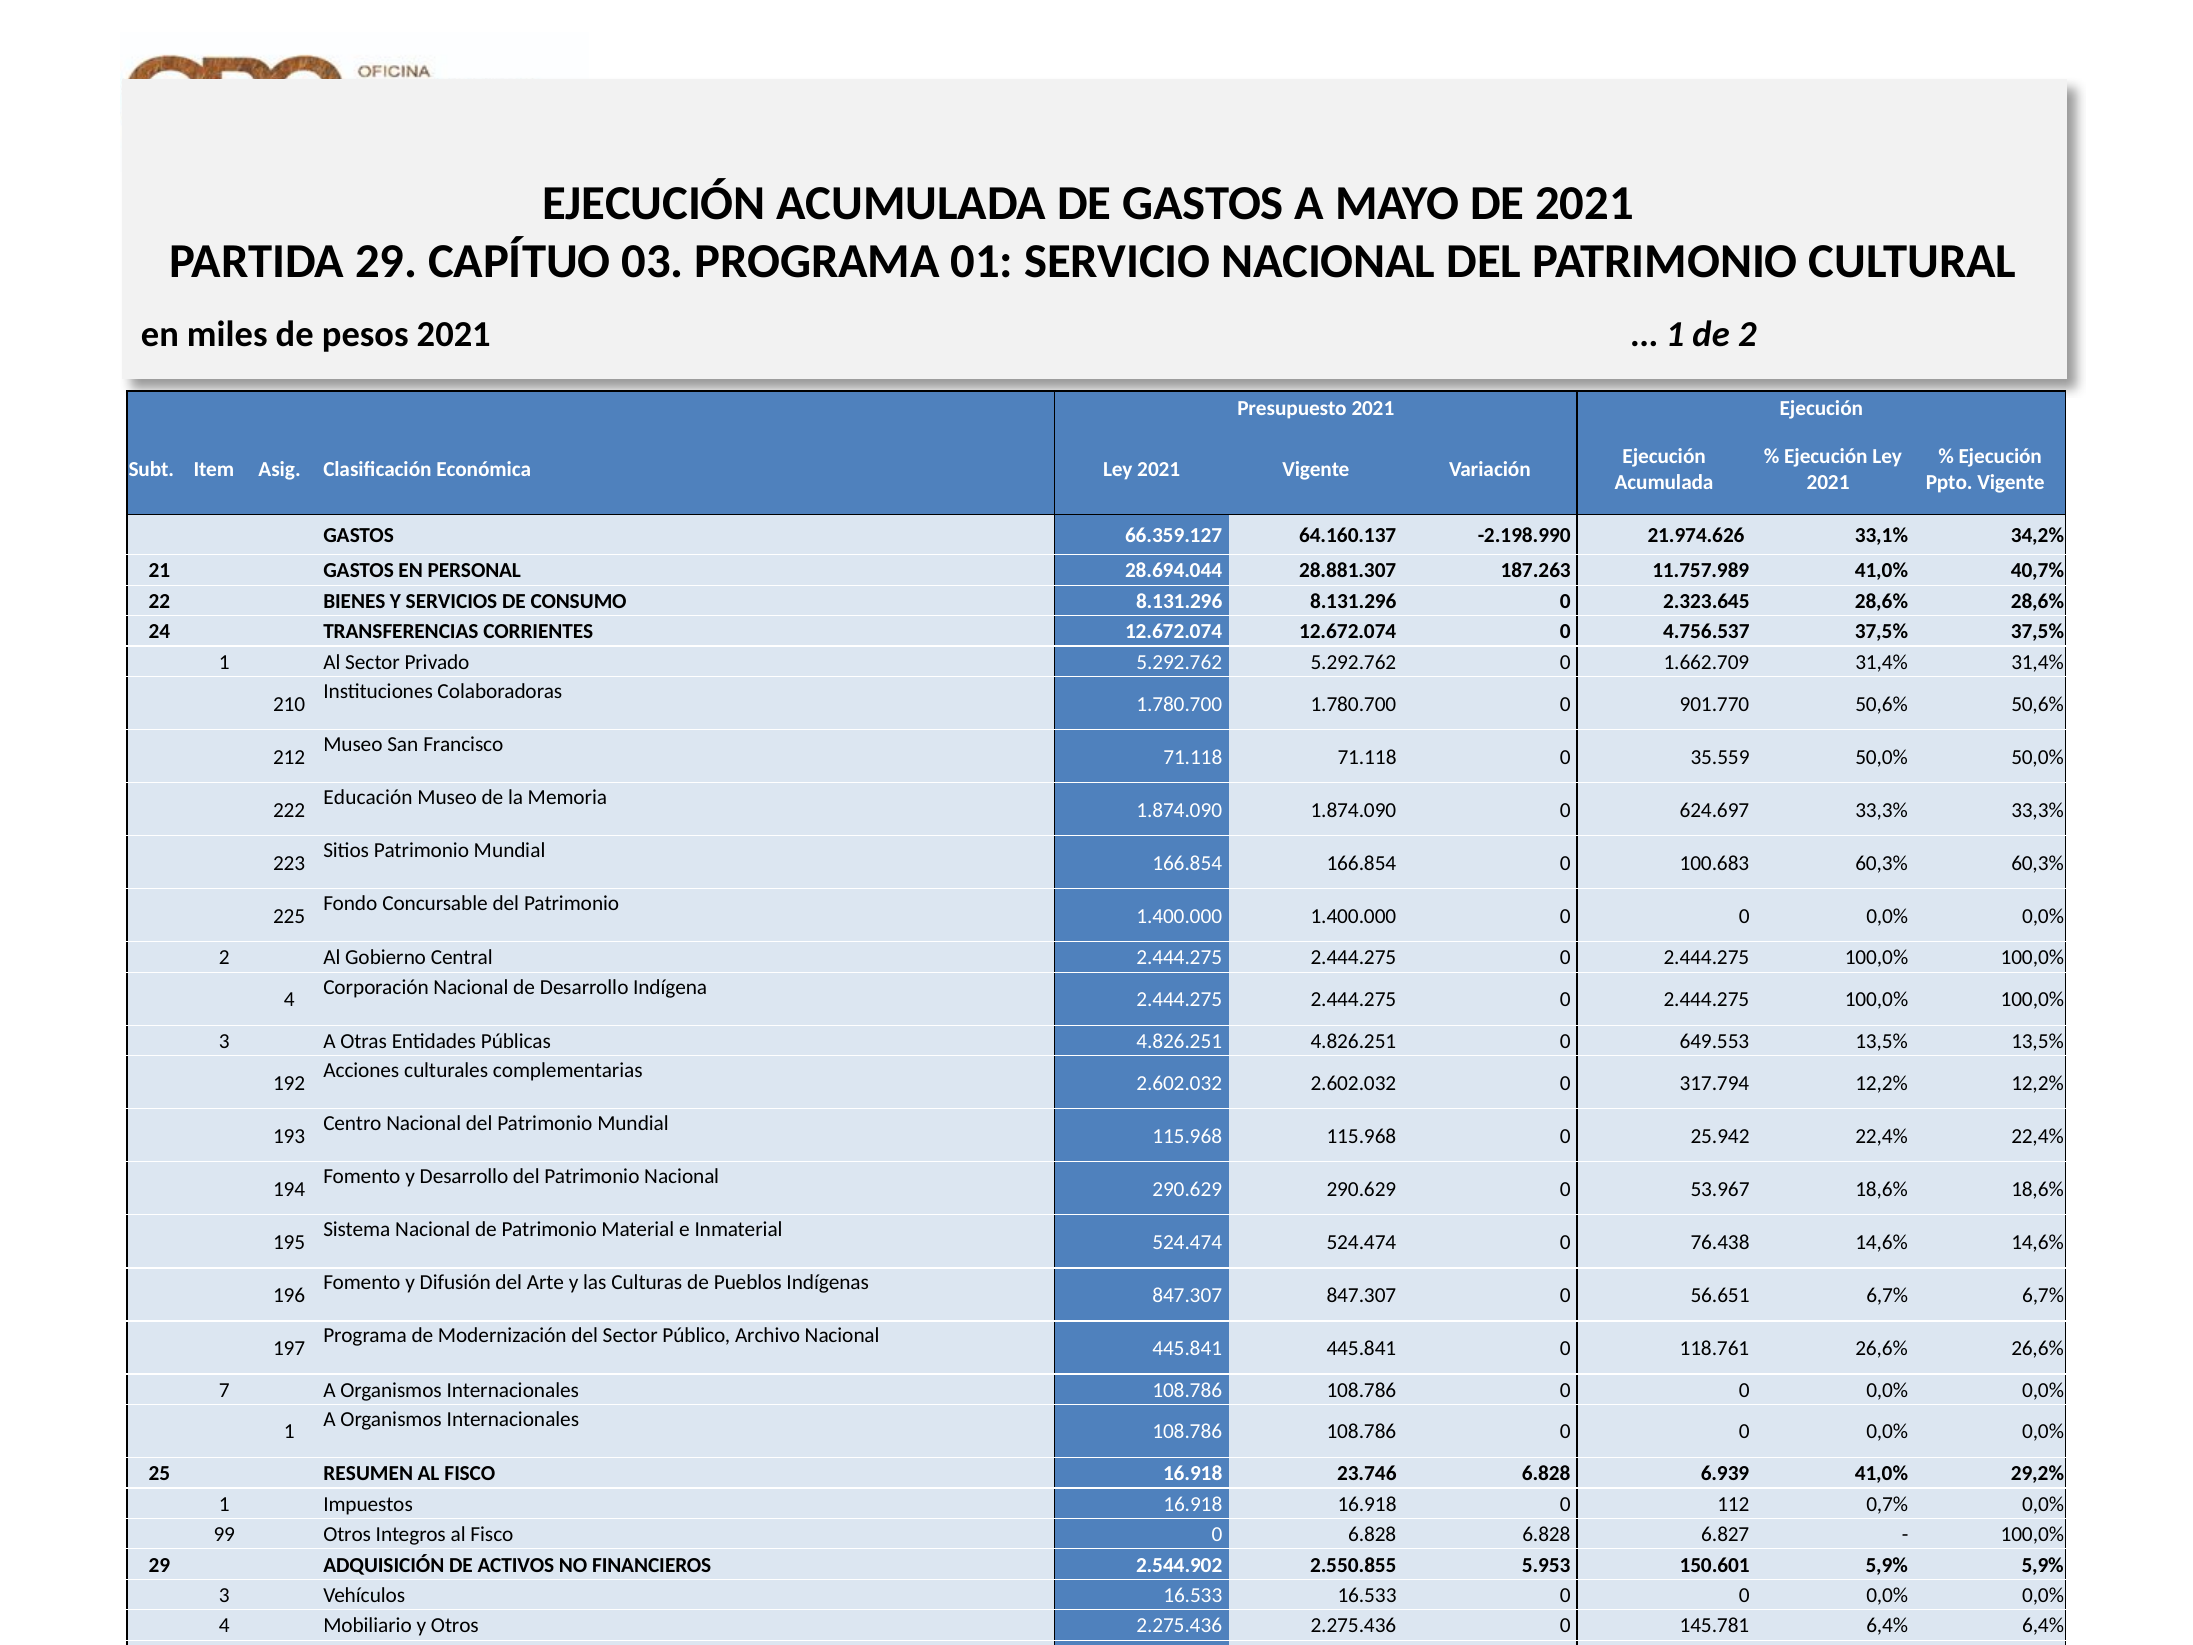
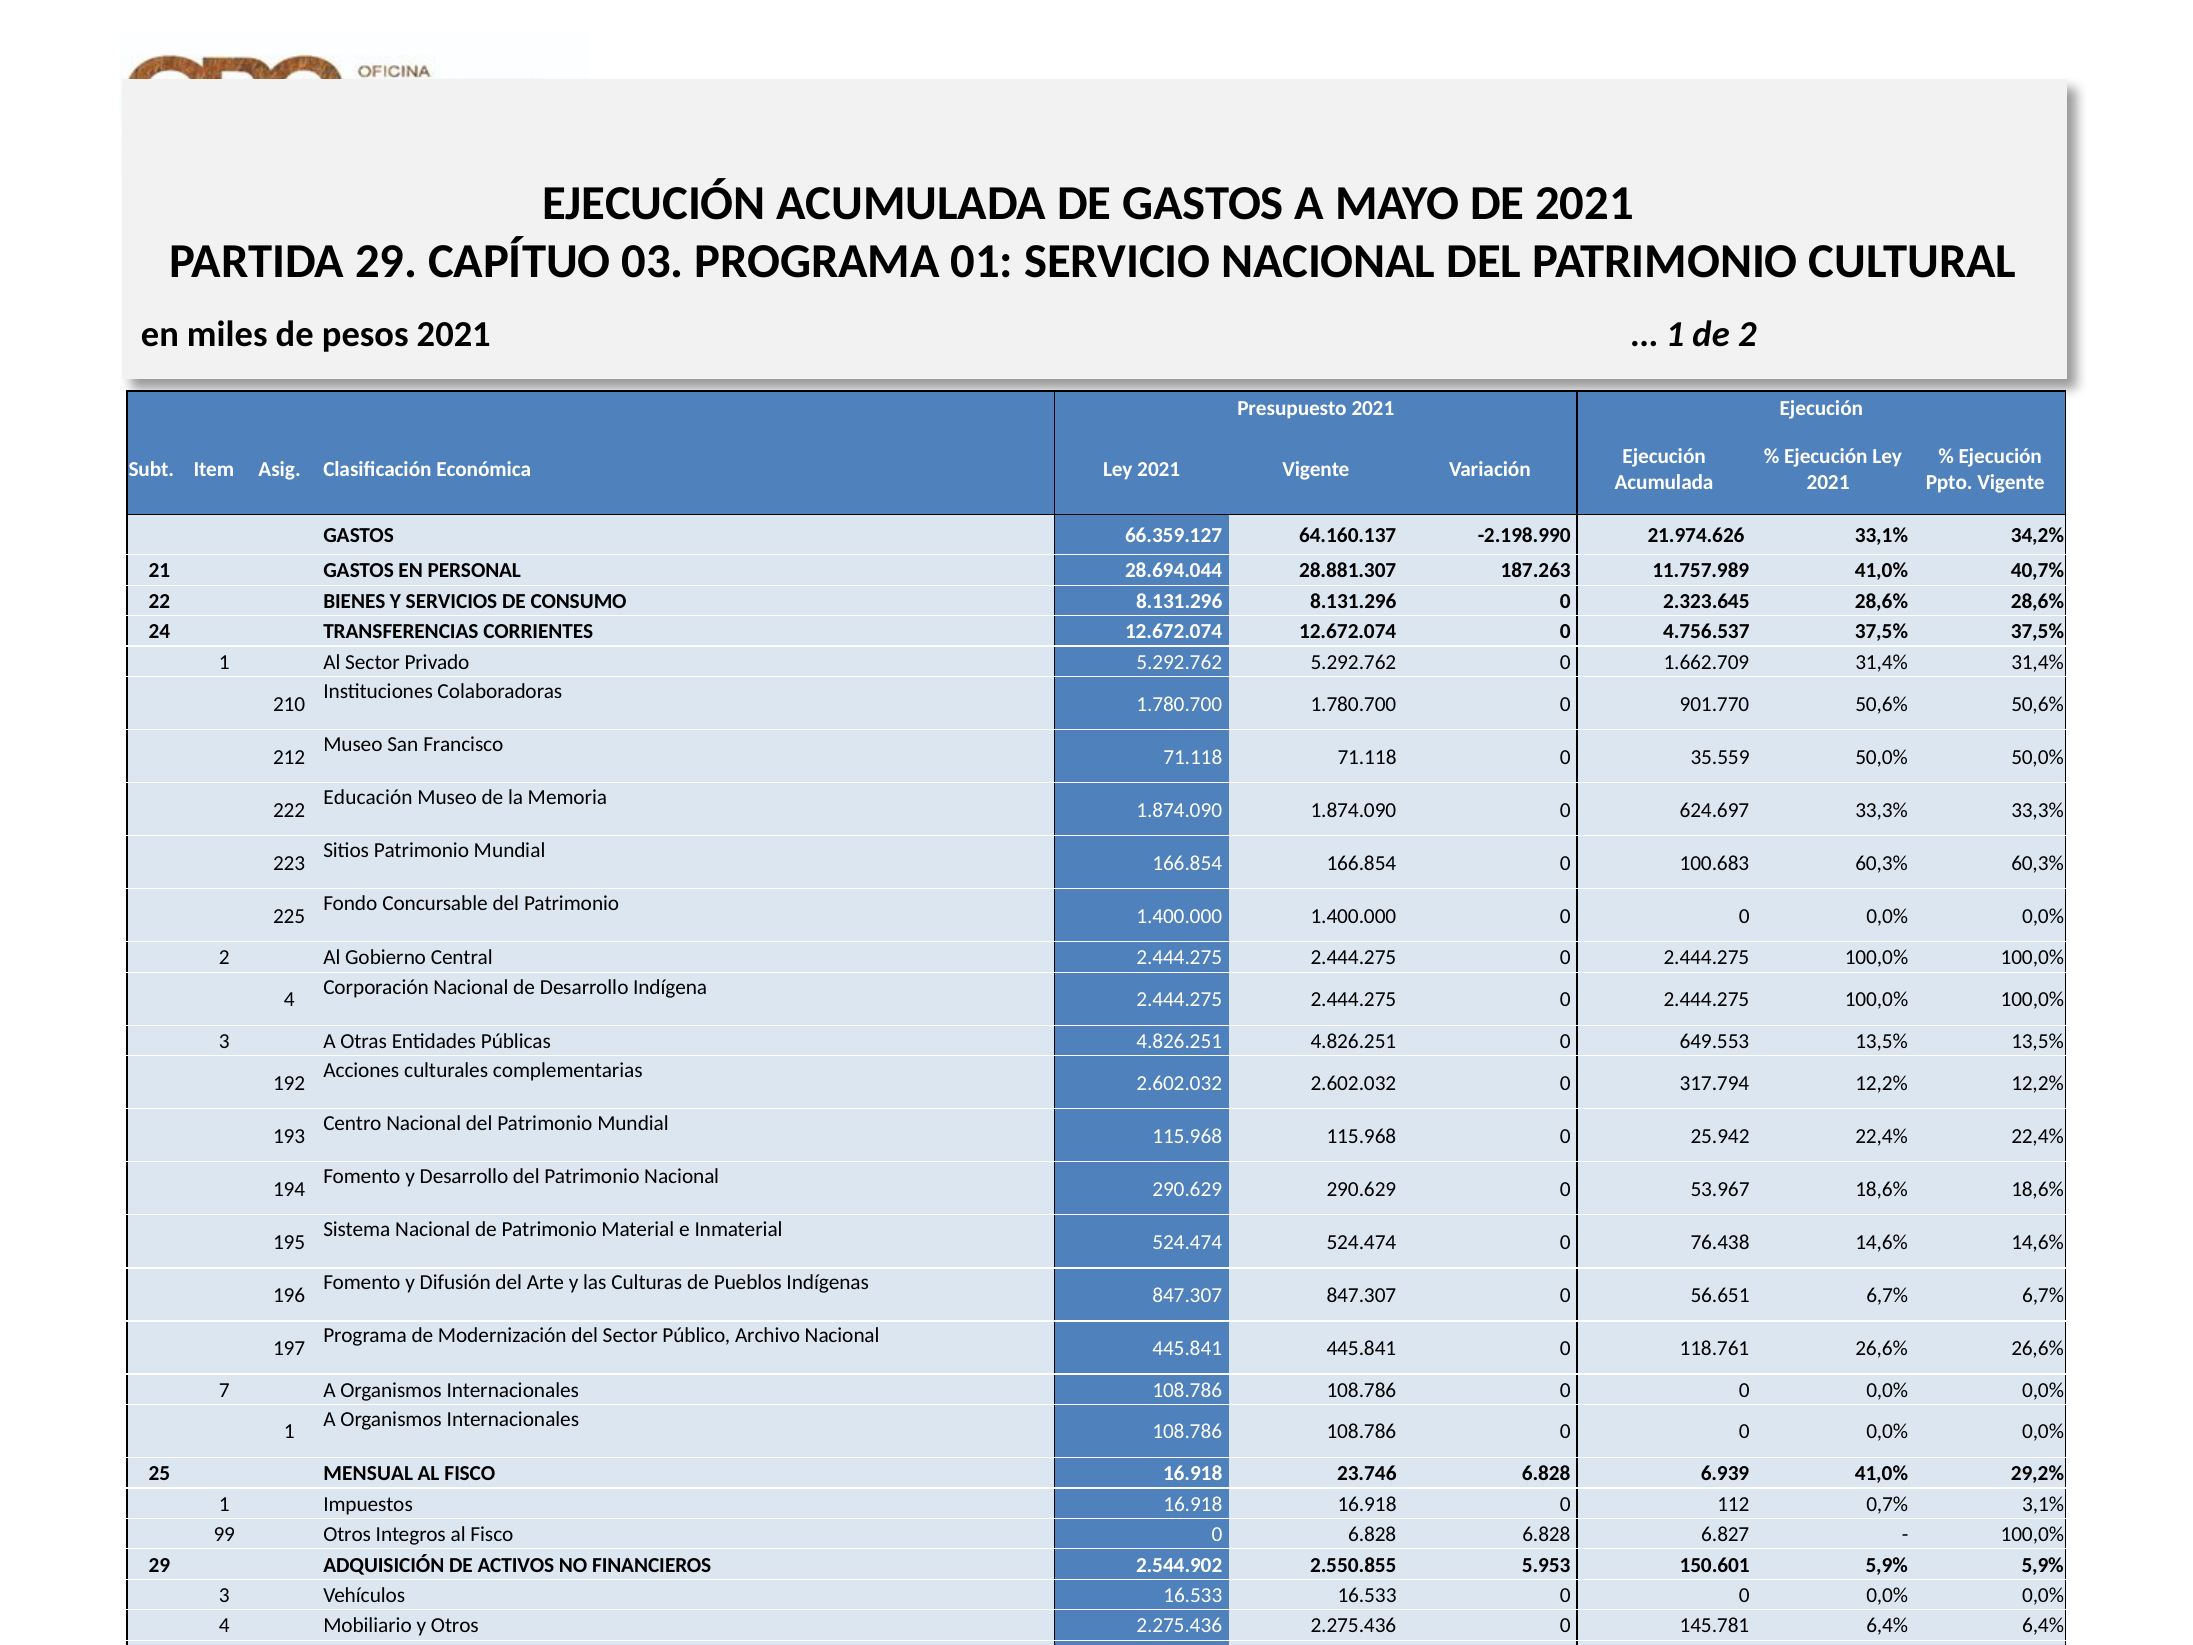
25 RESUMEN: RESUMEN -> MENSUAL
0,7% 0,0%: 0,0% -> 3,1%
